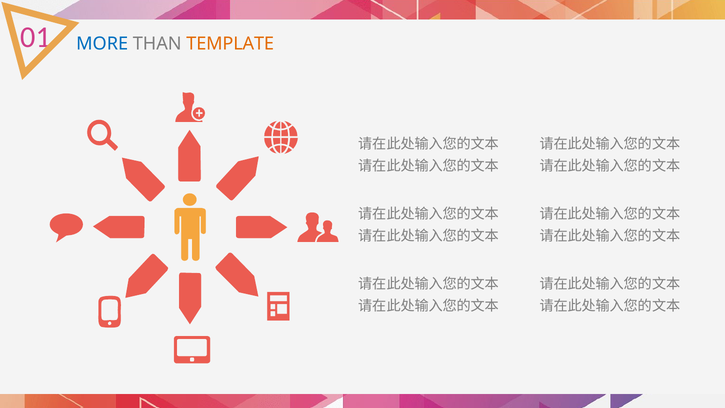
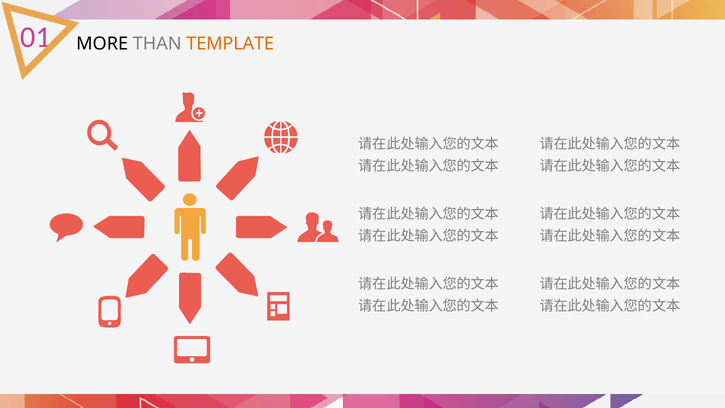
MORE colour: blue -> black
